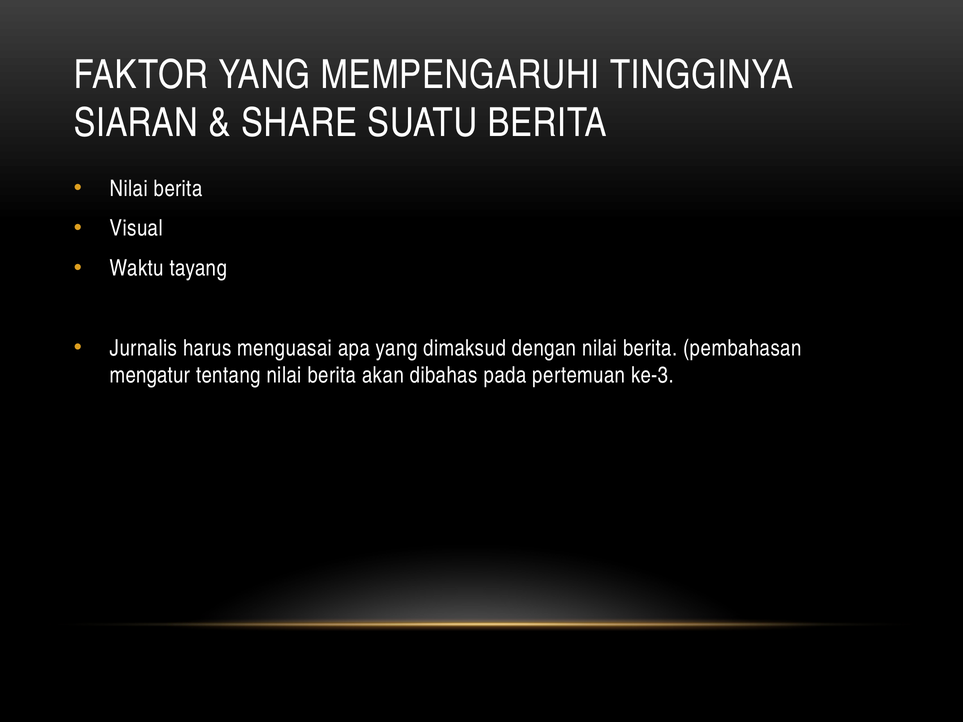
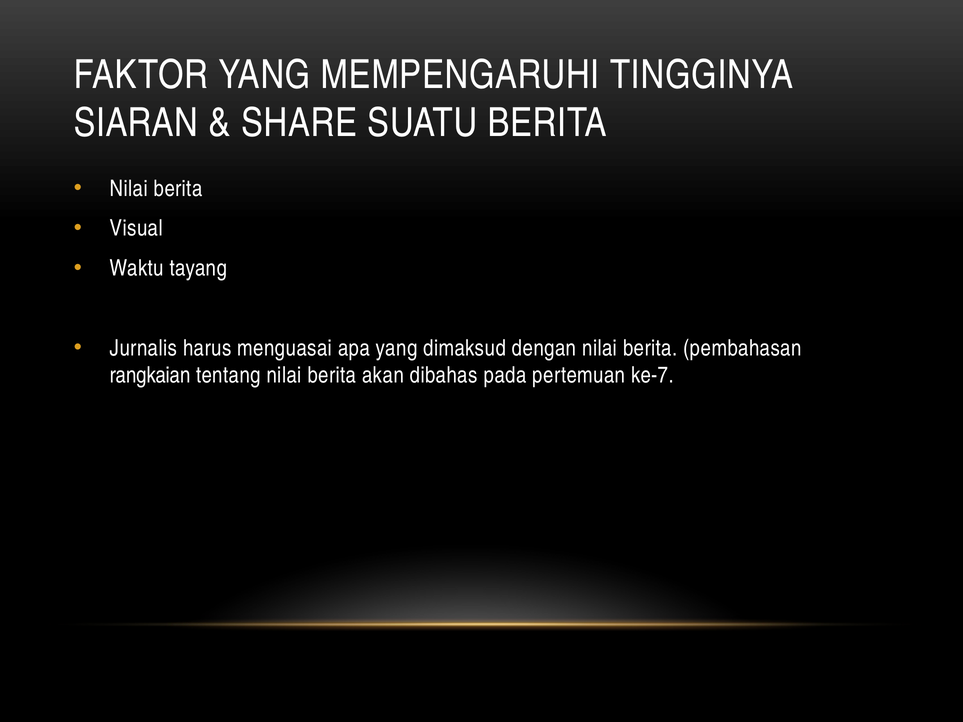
mengatur: mengatur -> rangkaian
ke-3: ke-3 -> ke-7
